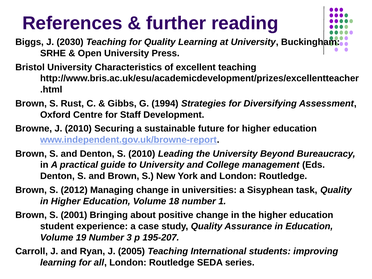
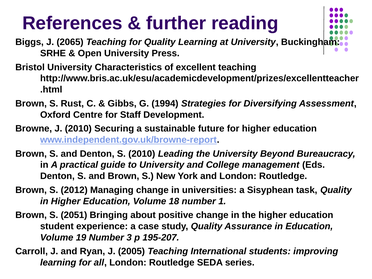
2030: 2030 -> 2065
2001: 2001 -> 2051
